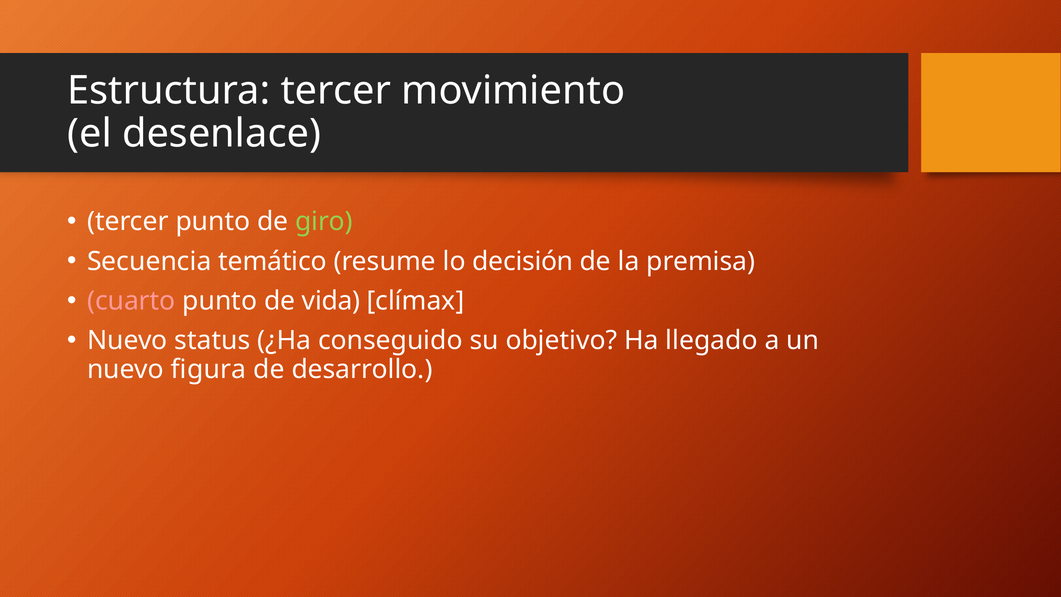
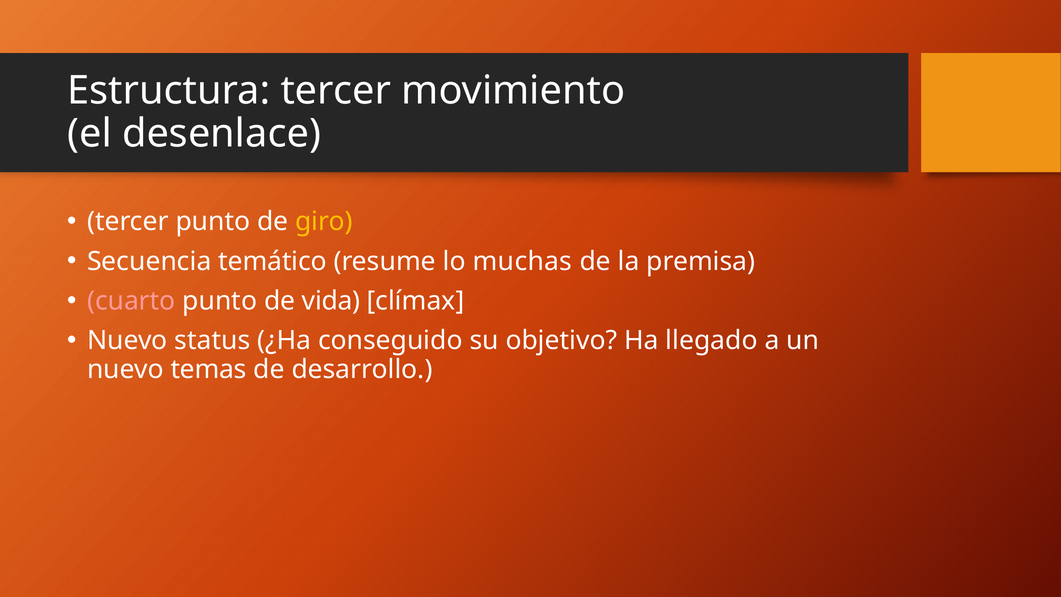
giro colour: light green -> yellow
decisión: decisión -> muchas
figura: figura -> temas
